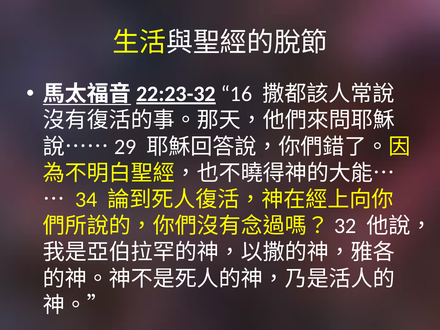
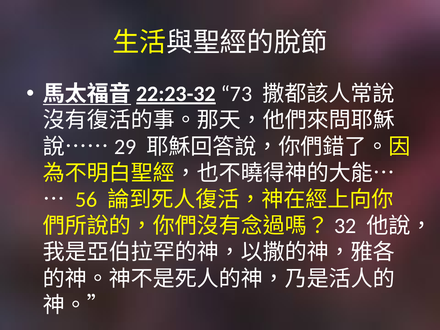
16: 16 -> 73
34: 34 -> 56
